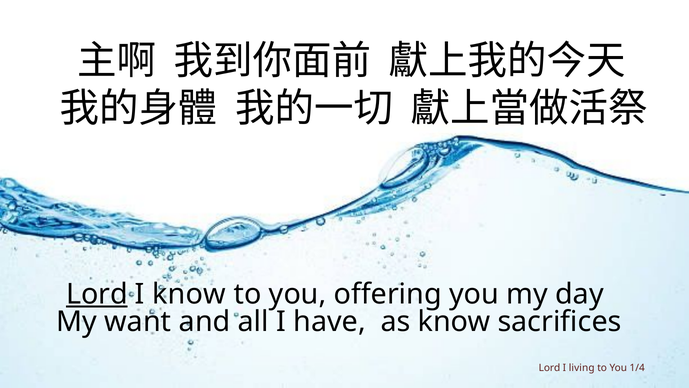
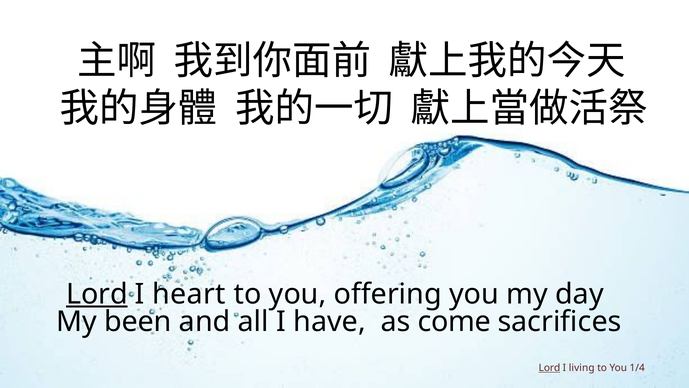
I know: know -> heart
want: want -> been
as know: know -> come
Lord at (549, 368) underline: none -> present
